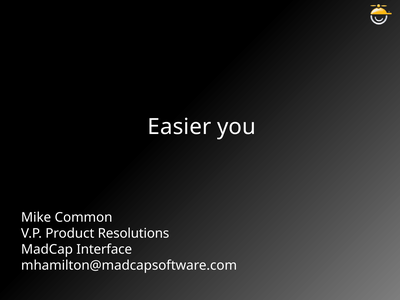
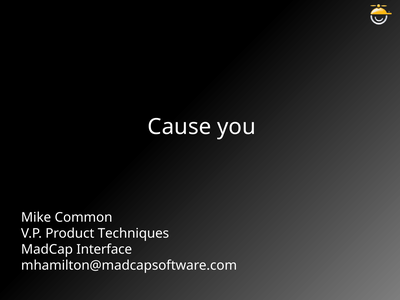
Easier: Easier -> Cause
Resolutions: Resolutions -> Techniques
